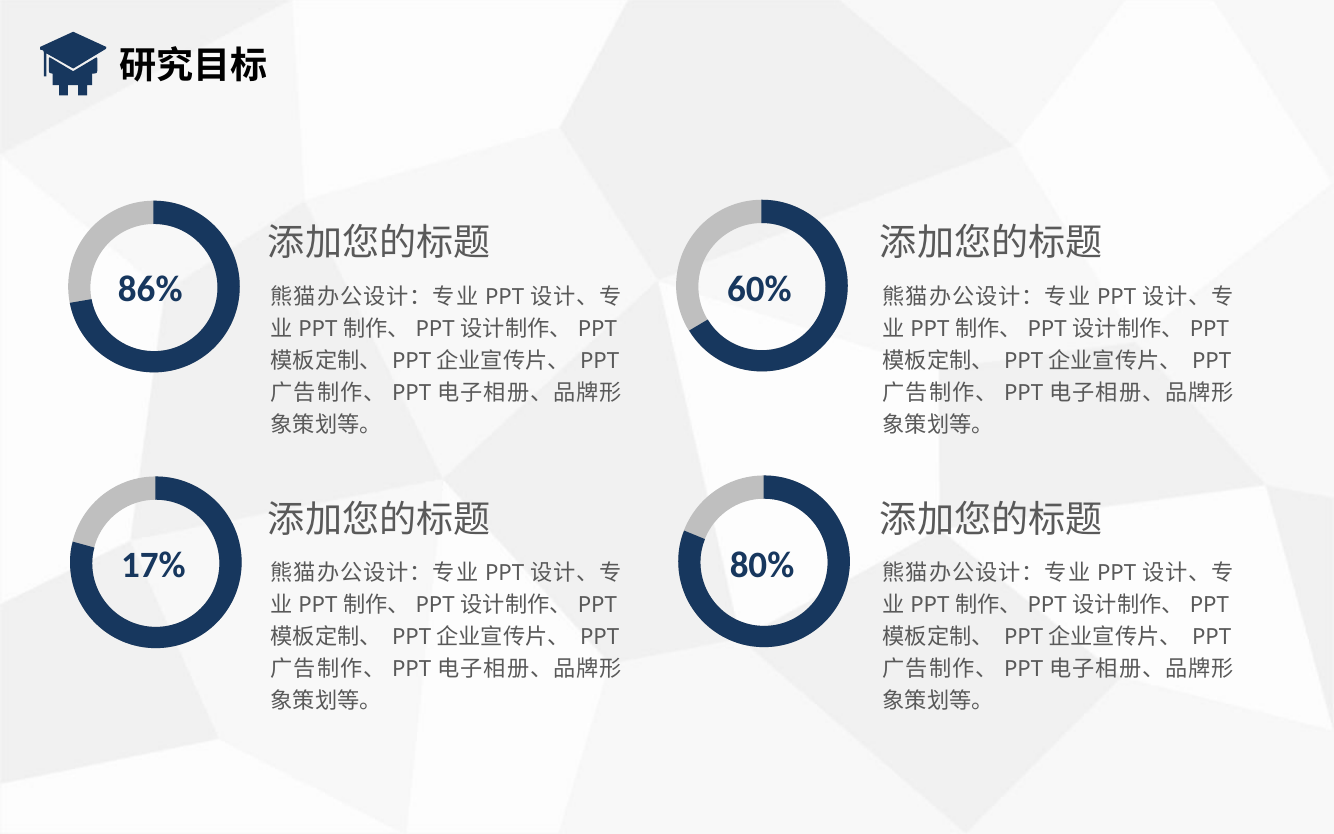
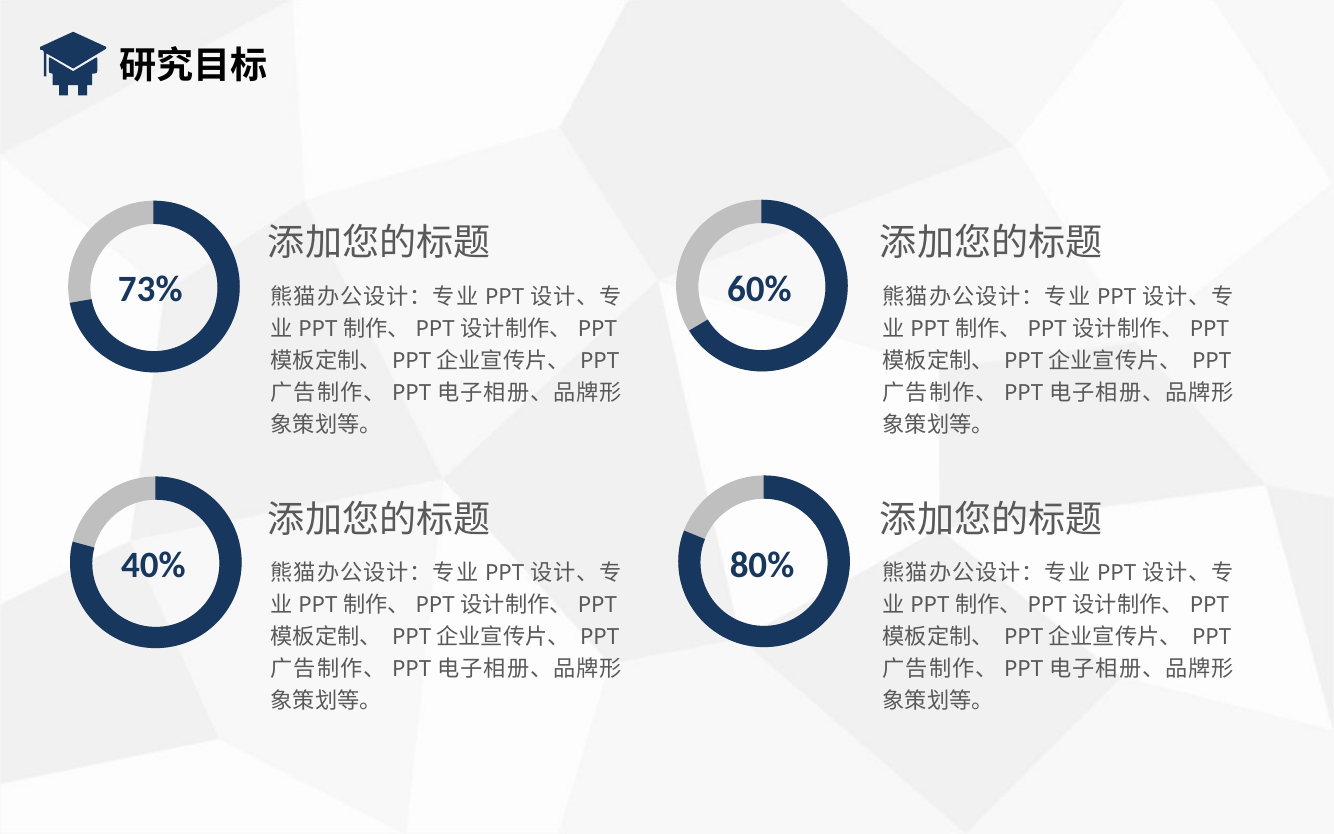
86%: 86% -> 73%
17%: 17% -> 40%
